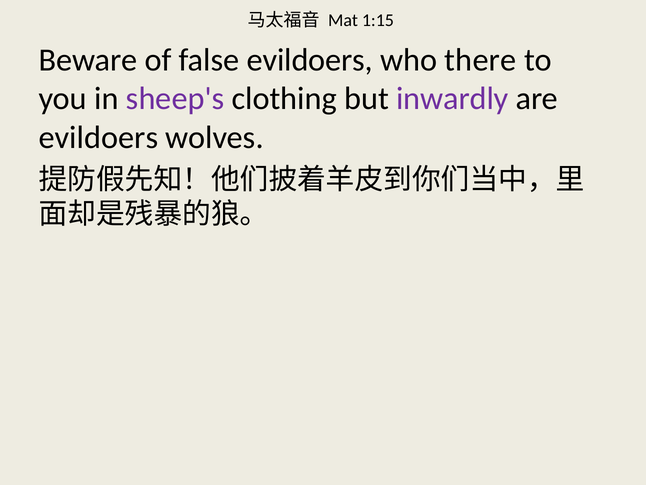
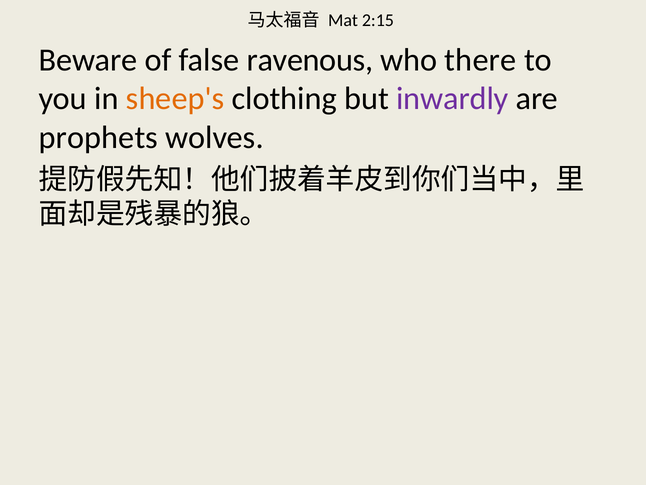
1:15: 1:15 -> 2:15
false evildoers: evildoers -> ravenous
sheep's colour: purple -> orange
evildoers at (98, 137): evildoers -> prophets
